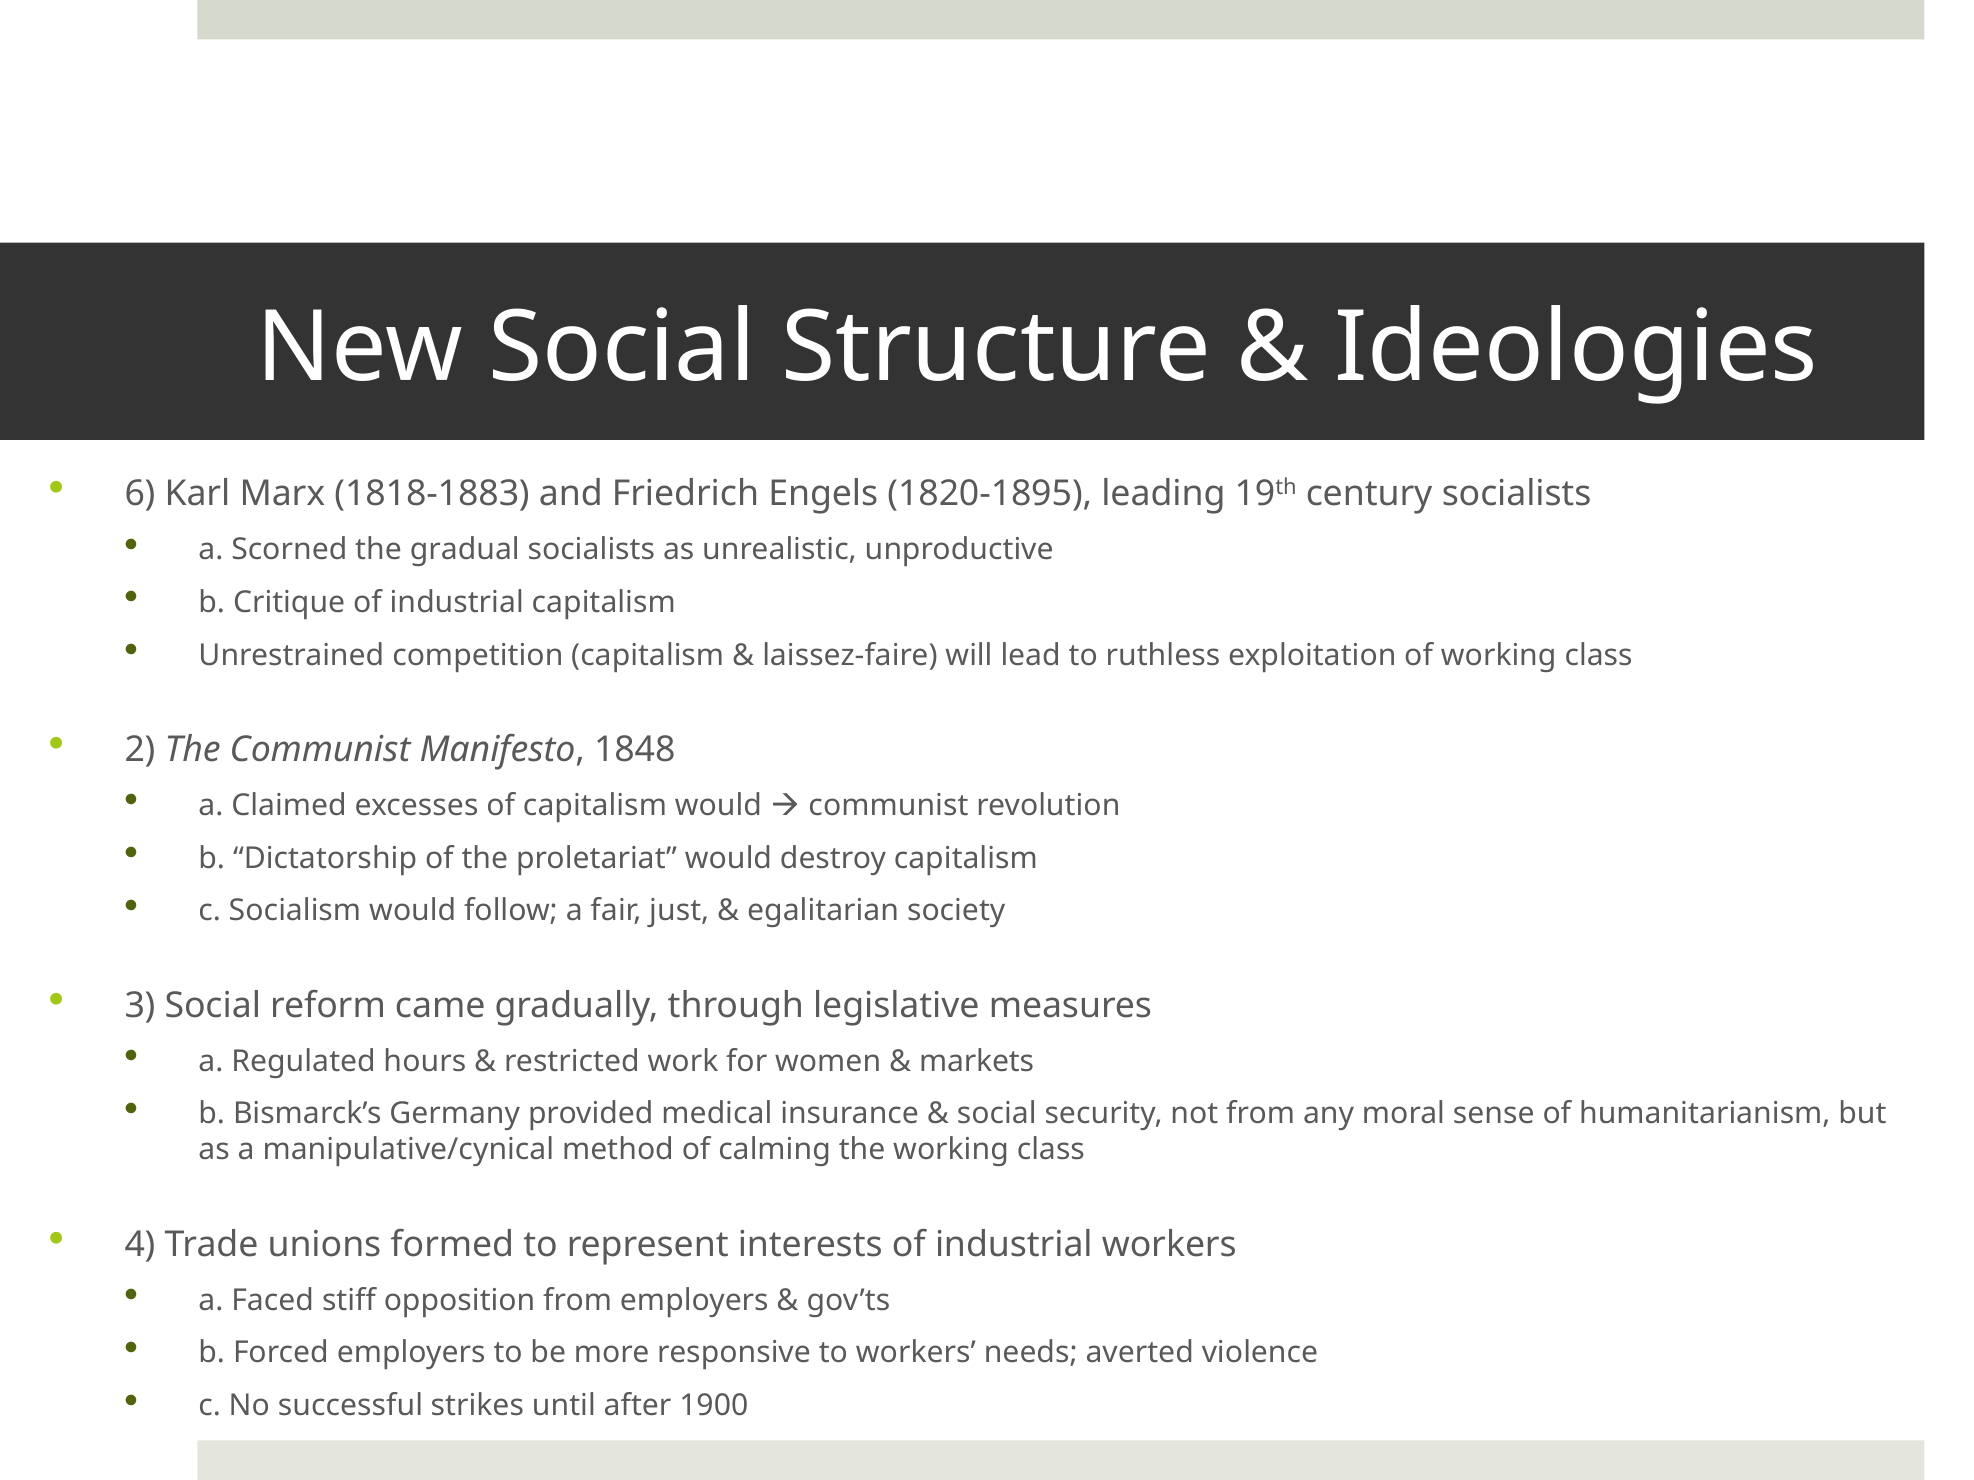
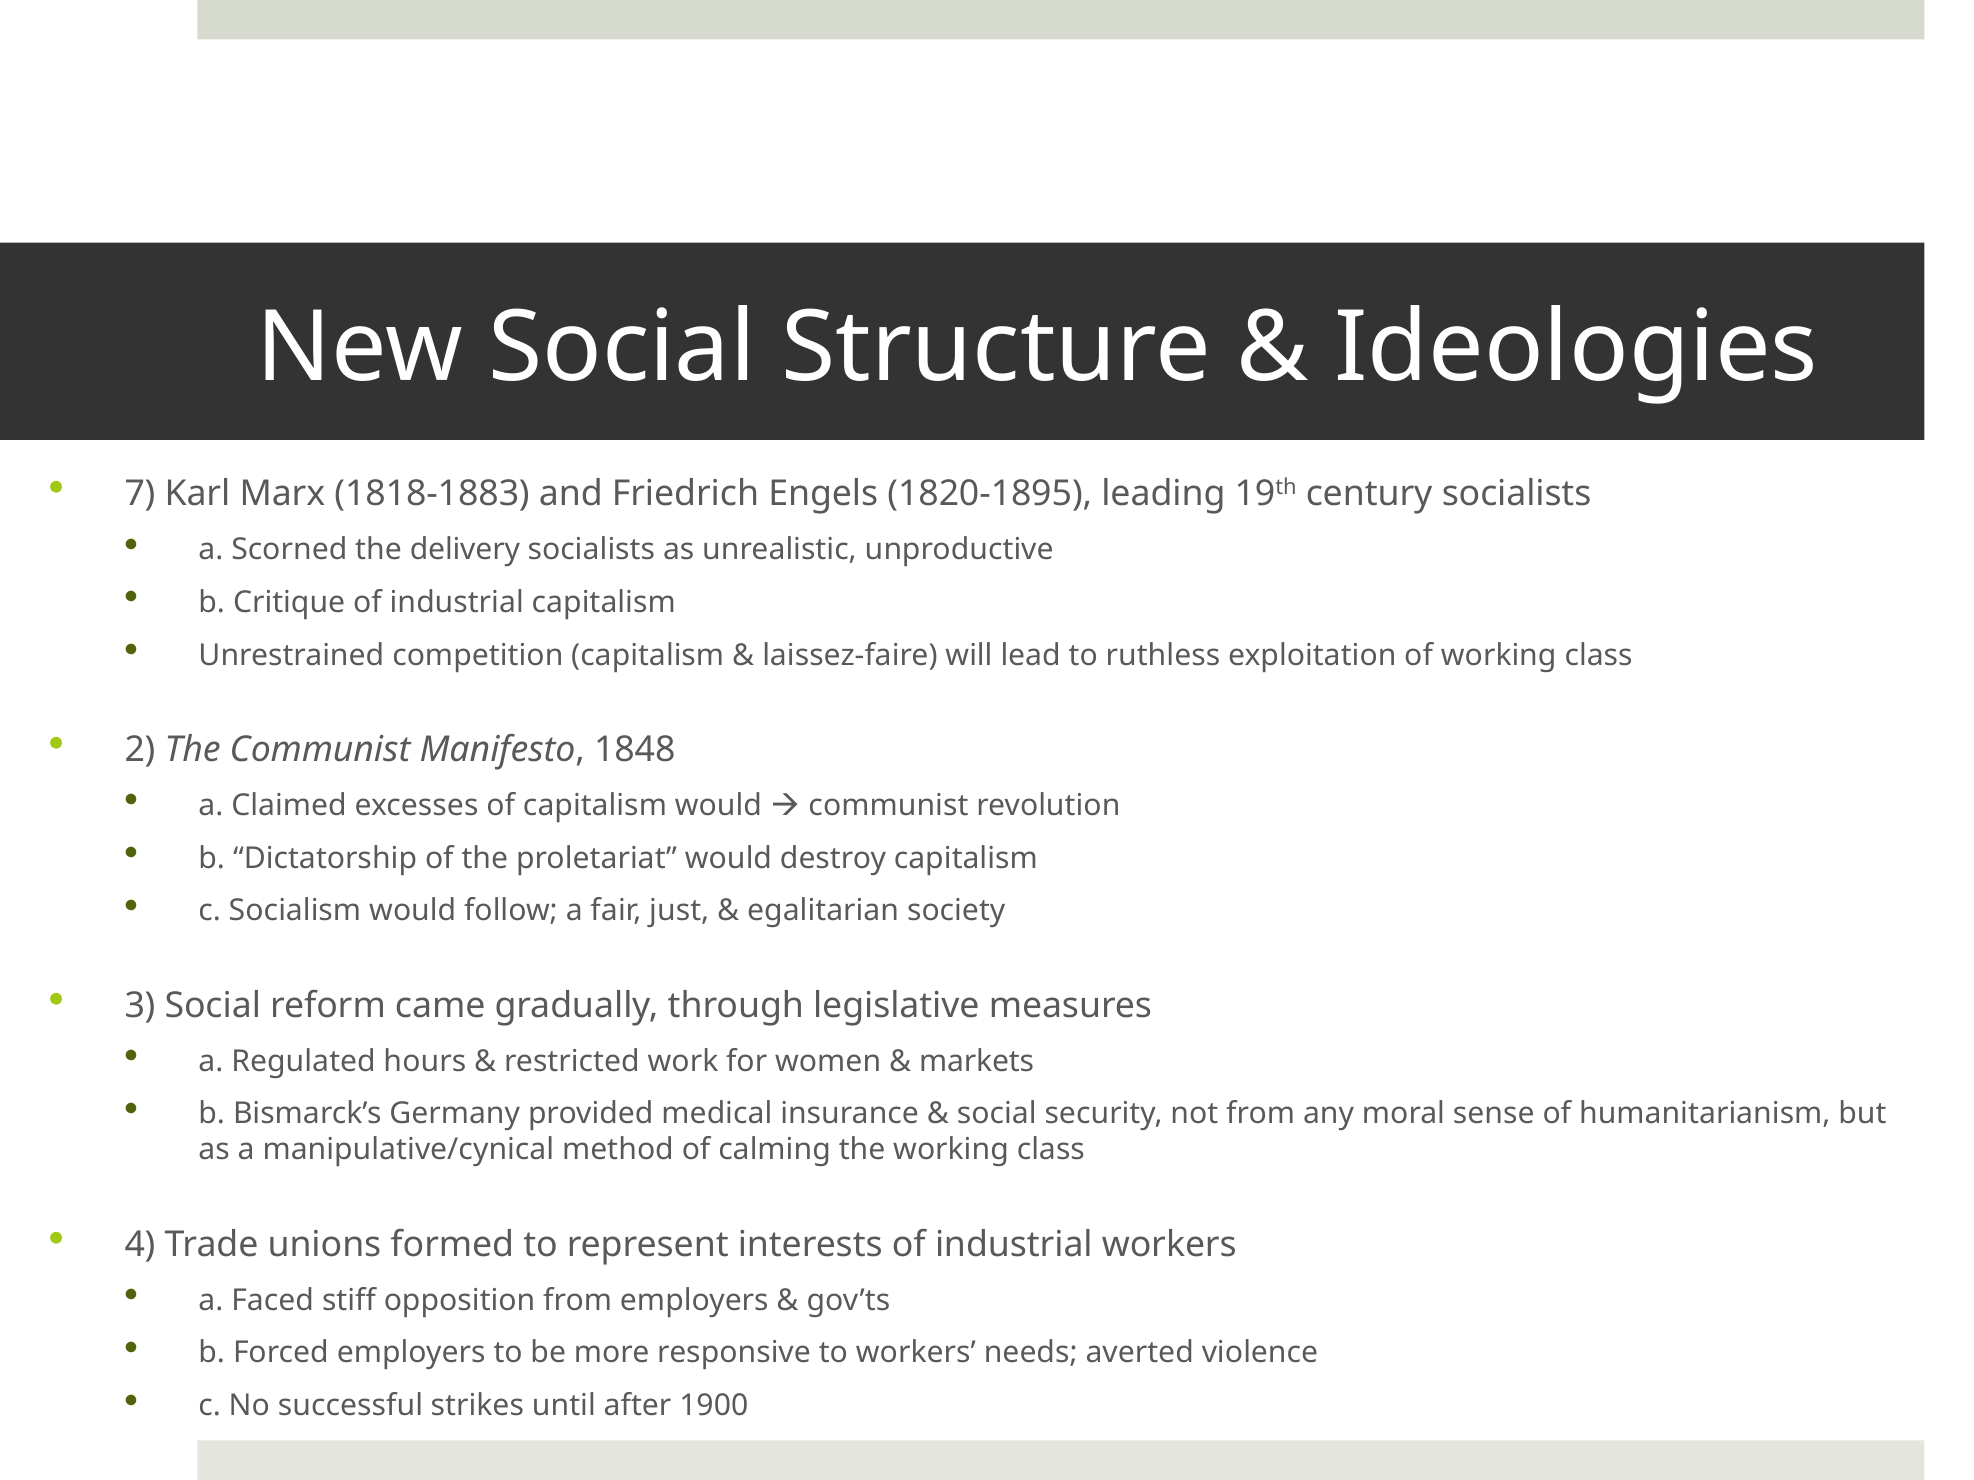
6: 6 -> 7
gradual: gradual -> delivery
